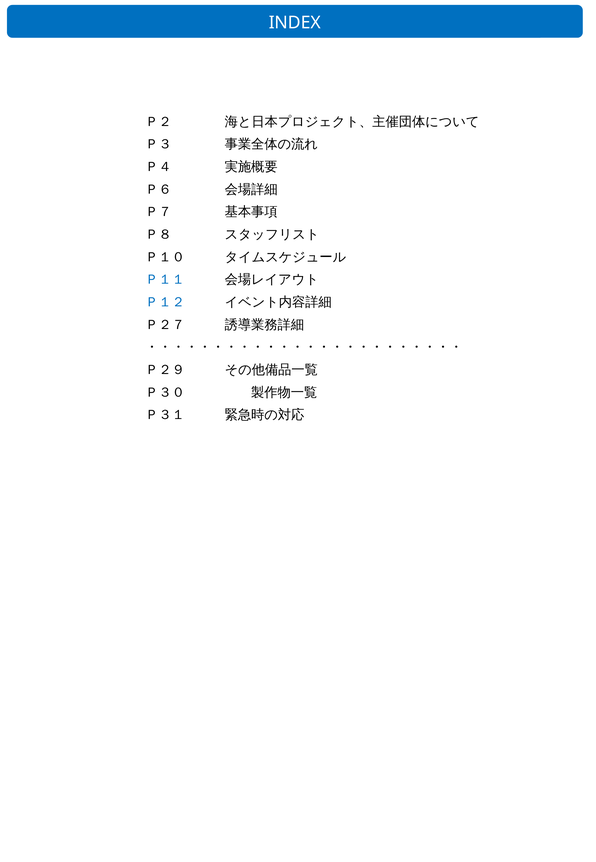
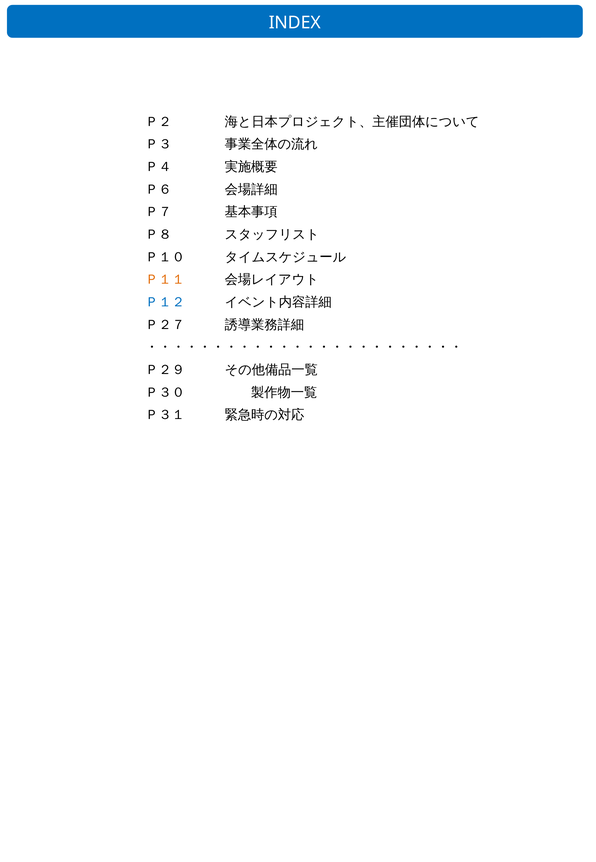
Ｐ１１ colour: blue -> orange
